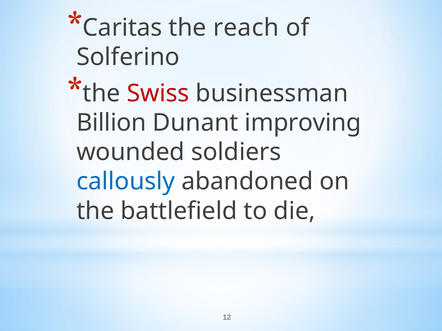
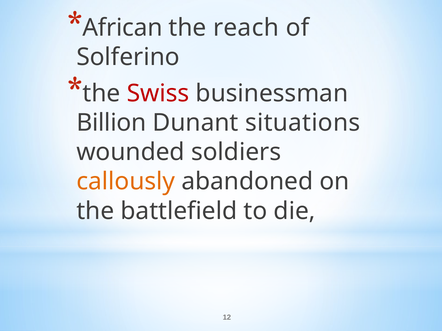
Caritas: Caritas -> African
improving: improving -> situations
callously colour: blue -> orange
